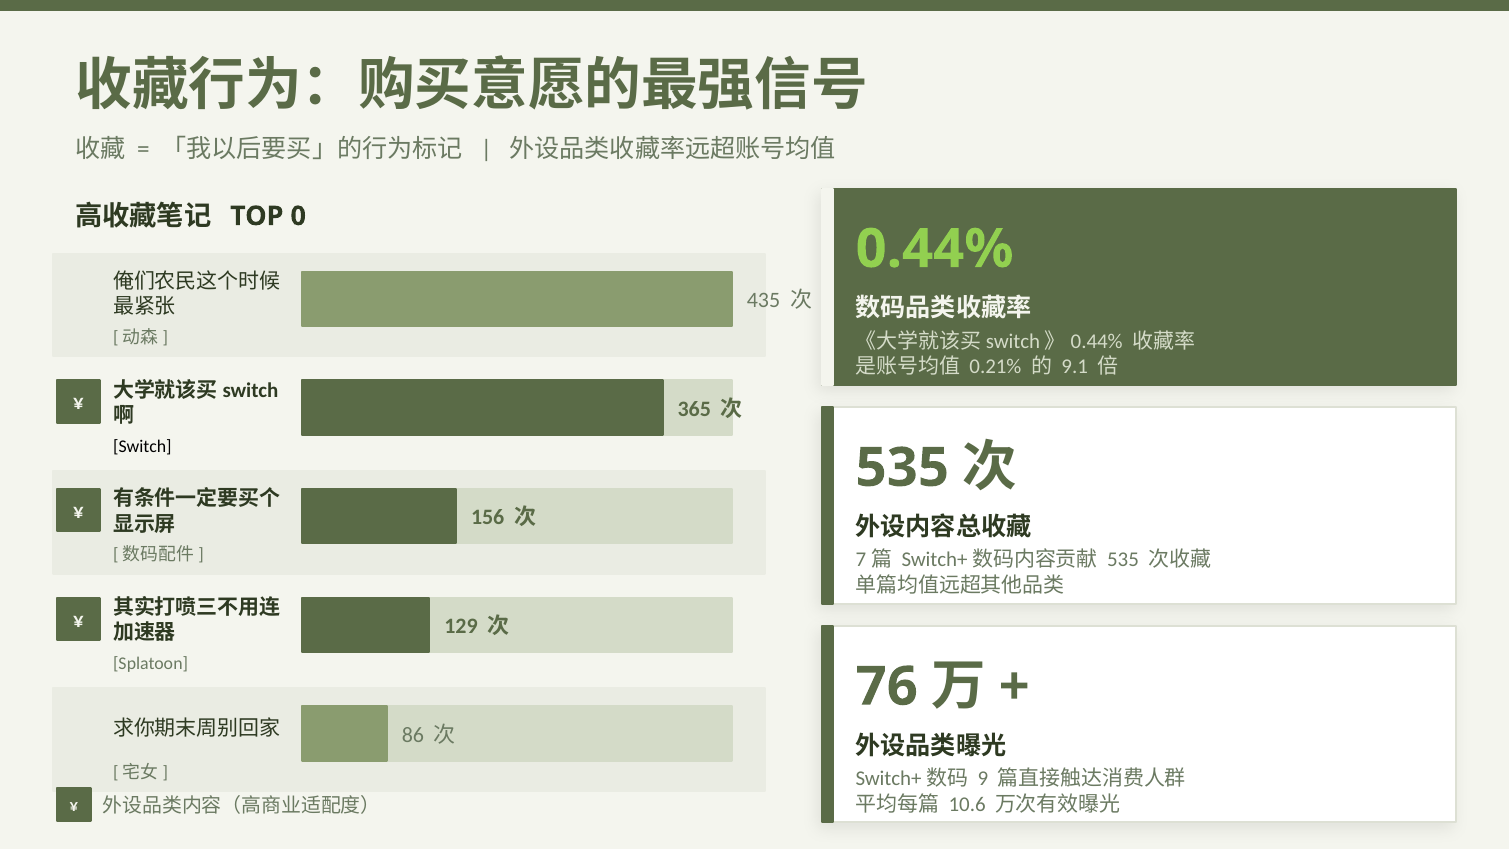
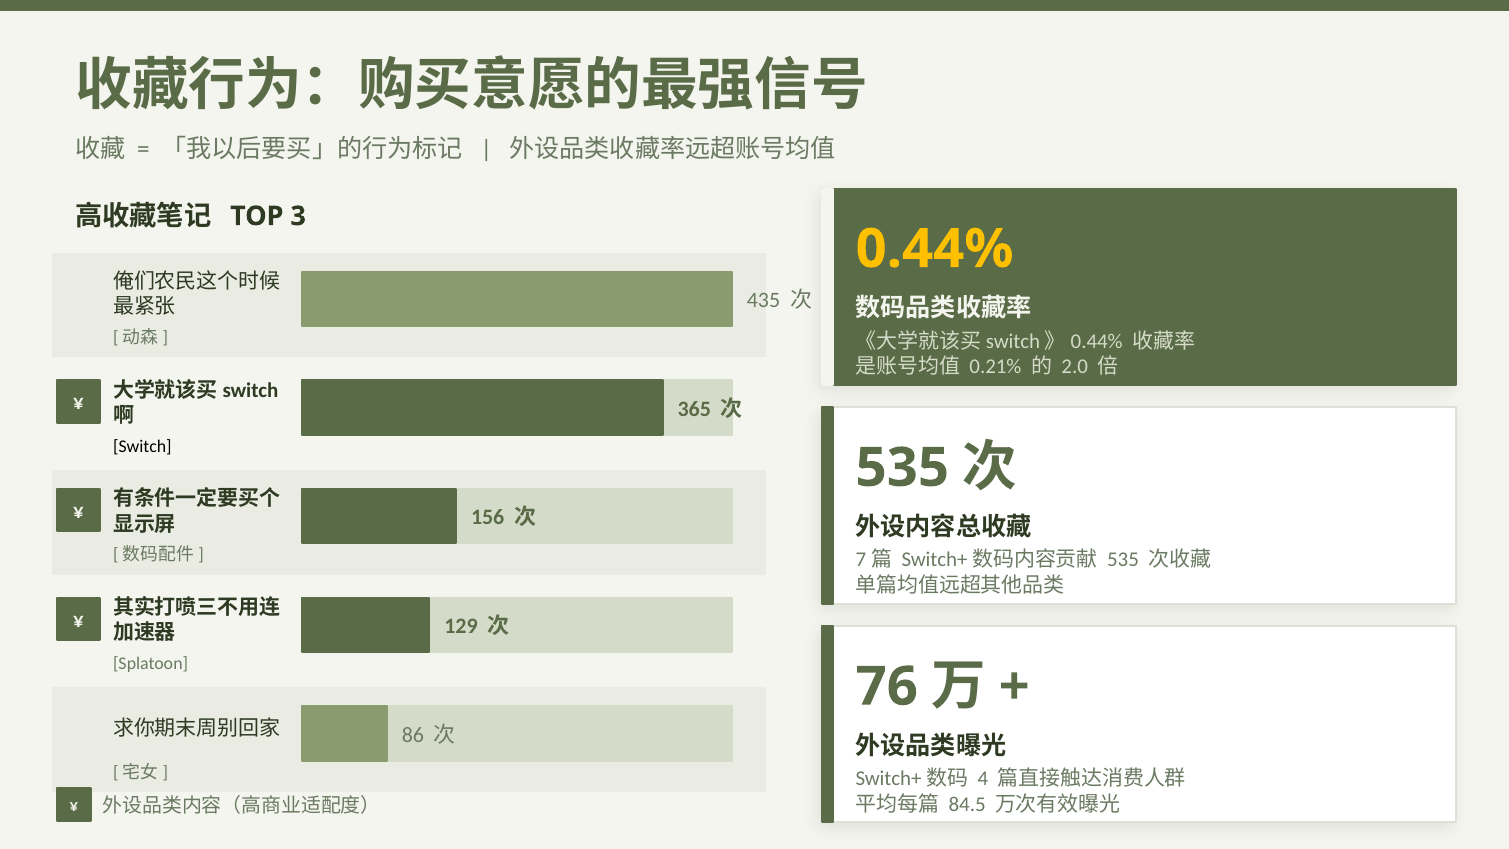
0: 0 -> 3
0.44% colour: light green -> yellow
9.1: 9.1 -> 2.0
9: 9 -> 4
10.6: 10.6 -> 84.5
